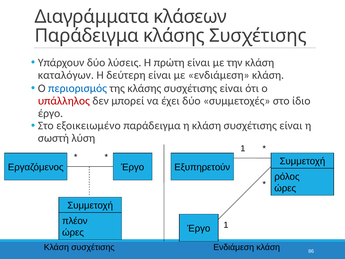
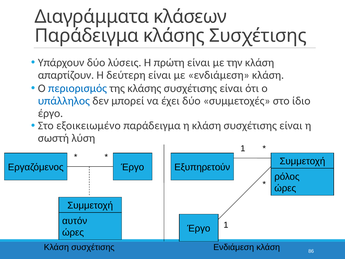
καταλόγων: καταλόγων -> απαρτίζουν
υπάλληλος colour: red -> blue
πλέον: πλέον -> αυτόν
